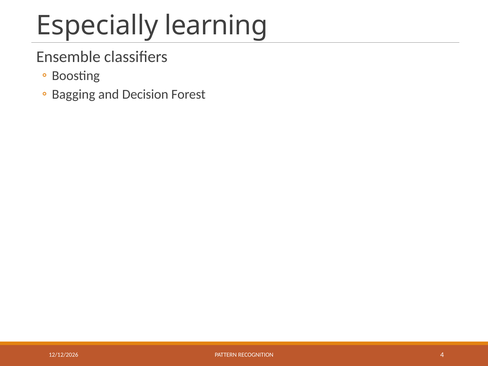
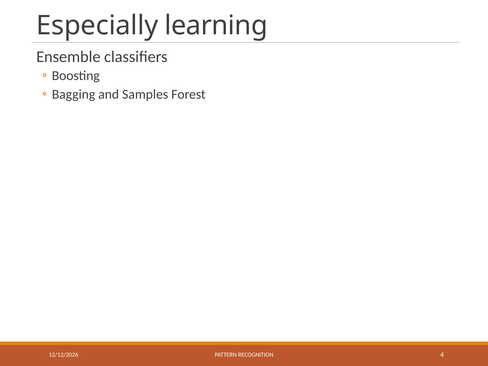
Decision: Decision -> Samples
